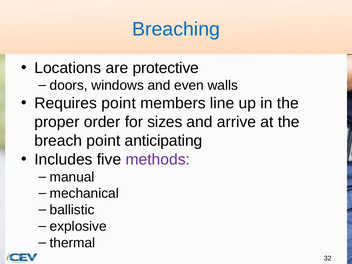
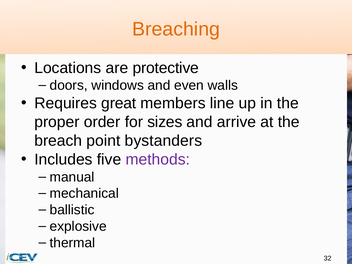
Breaching colour: blue -> orange
Requires point: point -> great
anticipating: anticipating -> bystanders
